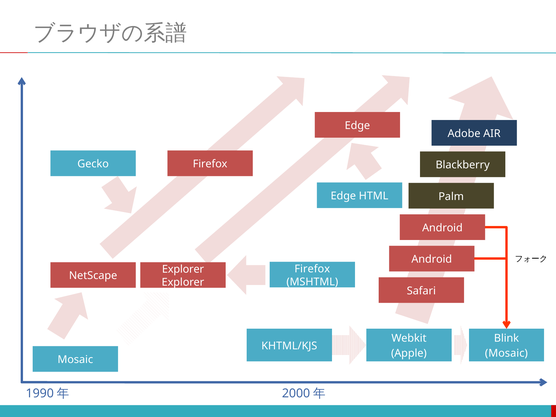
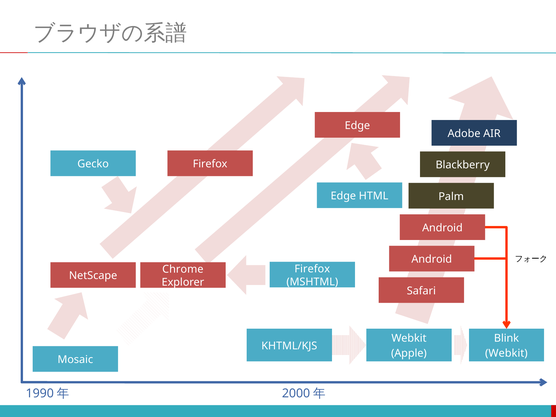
Explorer at (183, 269): Explorer -> Chrome
Mosaic at (506, 353): Mosaic -> Webkit
